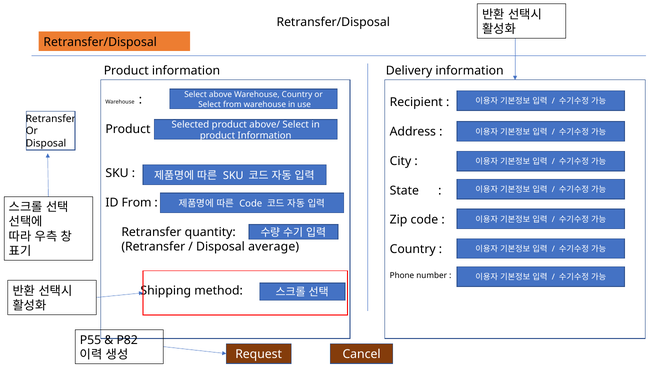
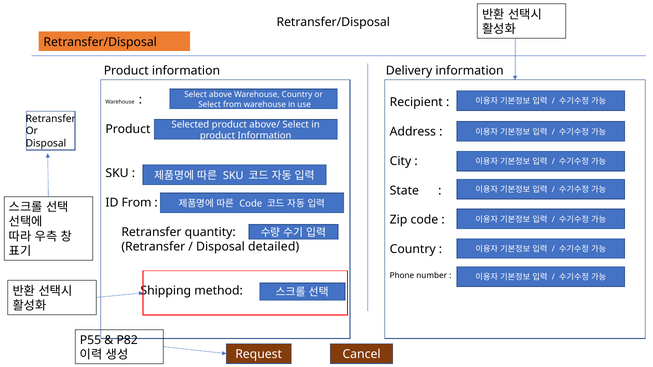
average: average -> detailed
